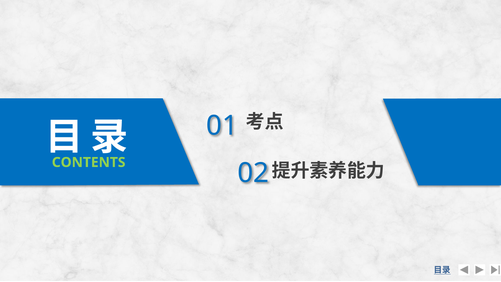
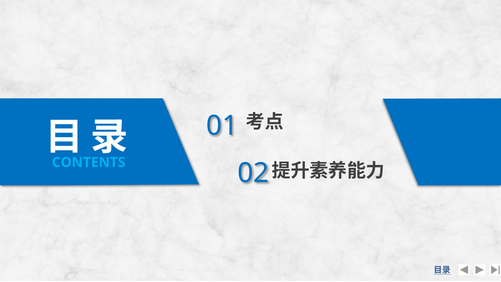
CONTENTS colour: light green -> light blue
